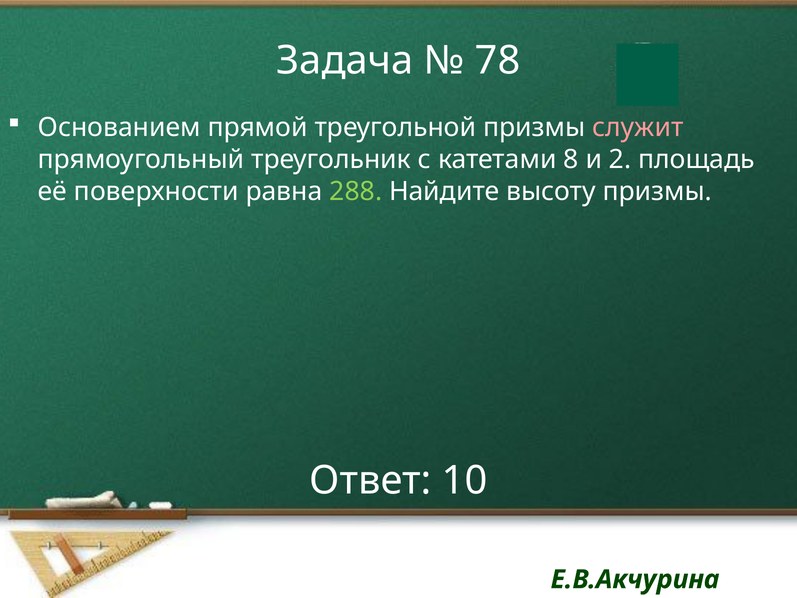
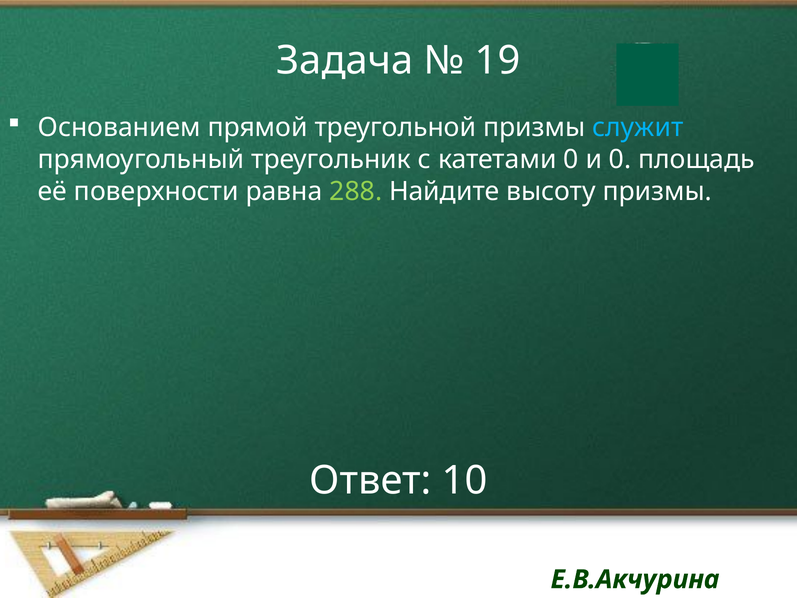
78: 78 -> 19
служит colour: pink -> light blue
катетами 8: 8 -> 0
и 2: 2 -> 0
